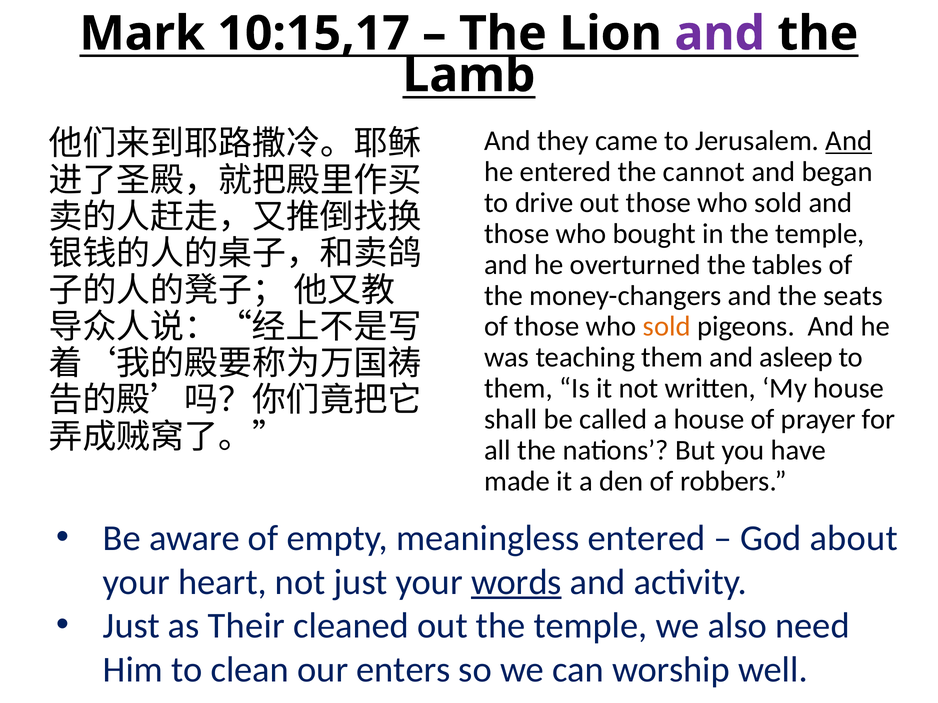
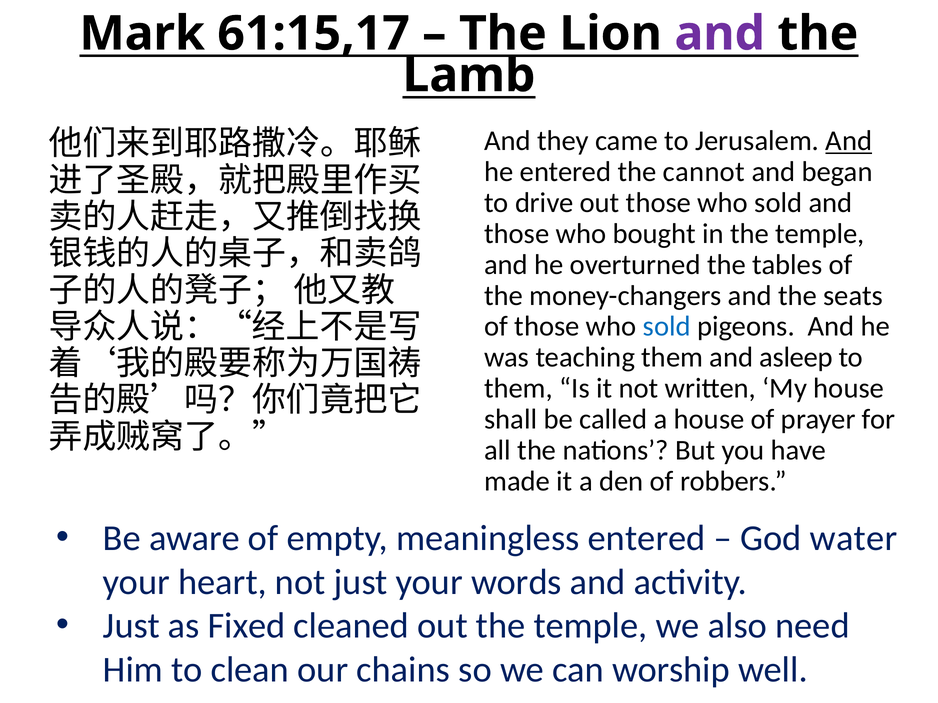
10:15,17: 10:15,17 -> 61:15,17
sold at (667, 327) colour: orange -> blue
about: about -> water
words underline: present -> none
Their: Their -> Fixed
enters: enters -> chains
